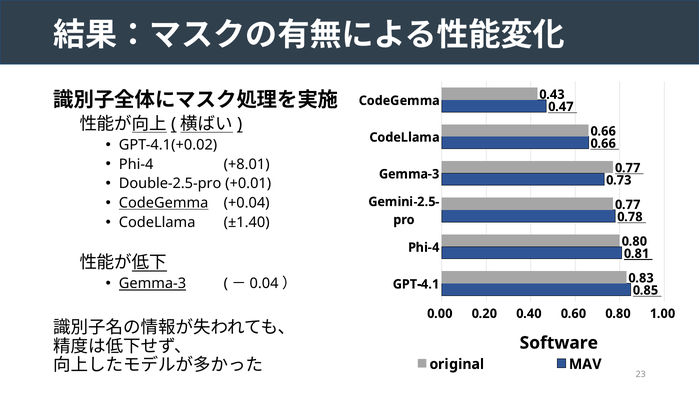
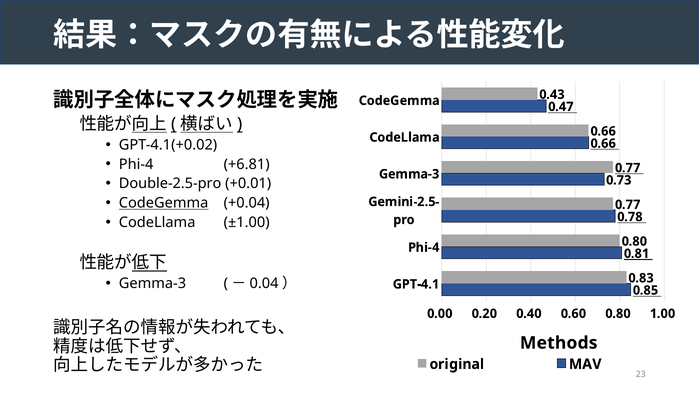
+8.01: +8.01 -> +6.81
±1.40: ±1.40 -> ±1.00
Gemma-3 at (152, 284) underline: present -> none
Software: Software -> Methods
